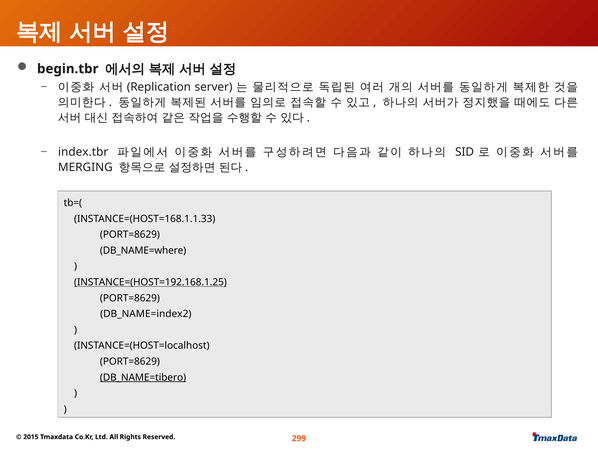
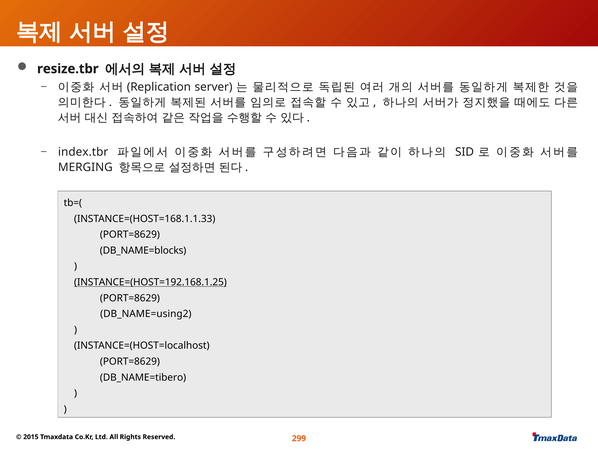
begin.tbr: begin.tbr -> resize.tbr
DB_NAME=where: DB_NAME=where -> DB_NAME=blocks
DB_NAME=index2: DB_NAME=index2 -> DB_NAME=using2
DB_NAME=tibero underline: present -> none
